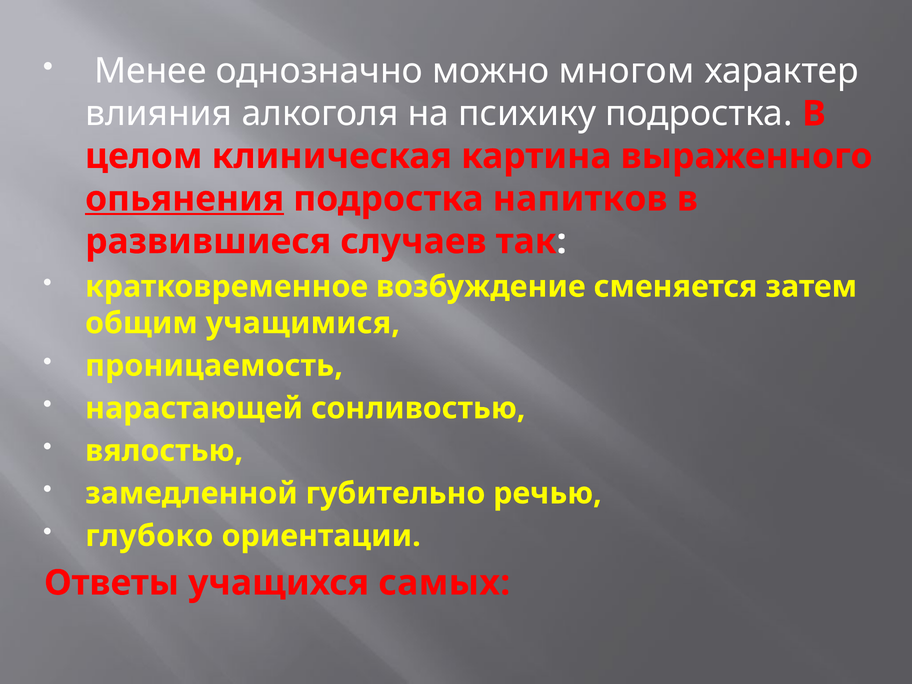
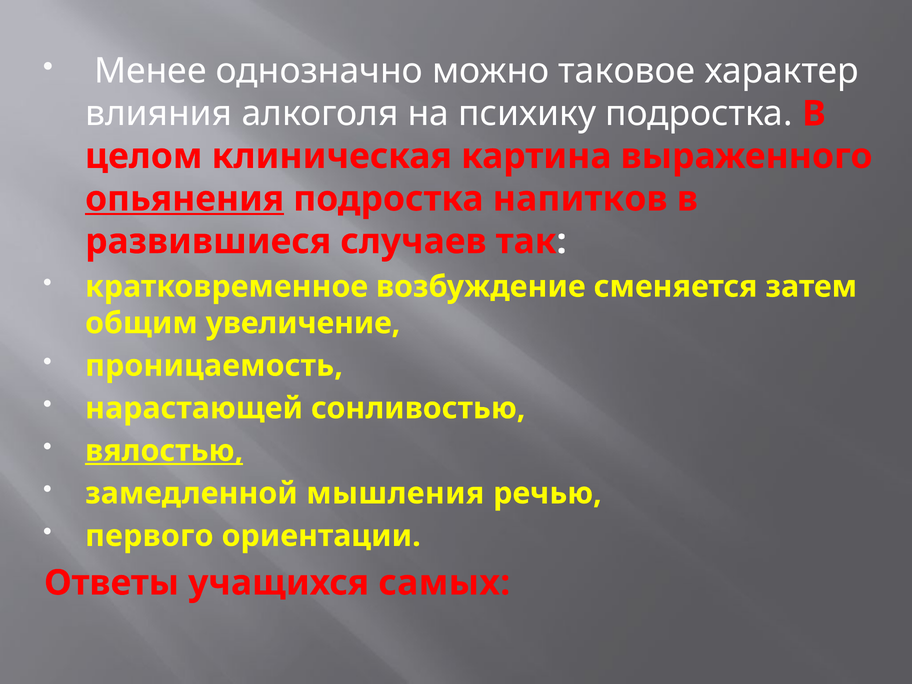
многом: многом -> таковое
учащимися: учащимися -> увеличение
вялостью underline: none -> present
губительно: губительно -> мышления
глубоко: глубоко -> первого
